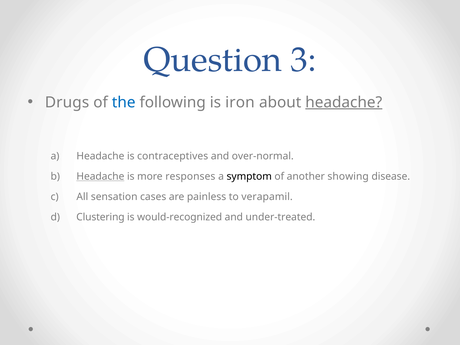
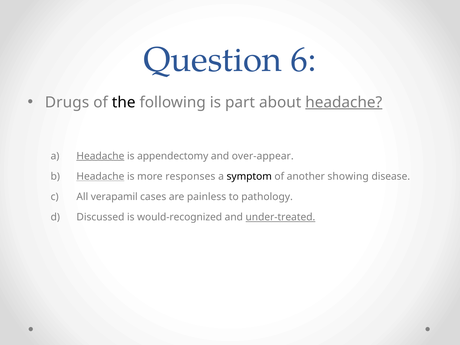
3: 3 -> 6
the colour: blue -> black
iron: iron -> part
Headache at (100, 156) underline: none -> present
contraceptives: contraceptives -> appendectomy
over-normal: over-normal -> over-appear
sensation: sensation -> verapamil
verapamil: verapamil -> pathology
Clustering: Clustering -> Discussed
under-treated underline: none -> present
